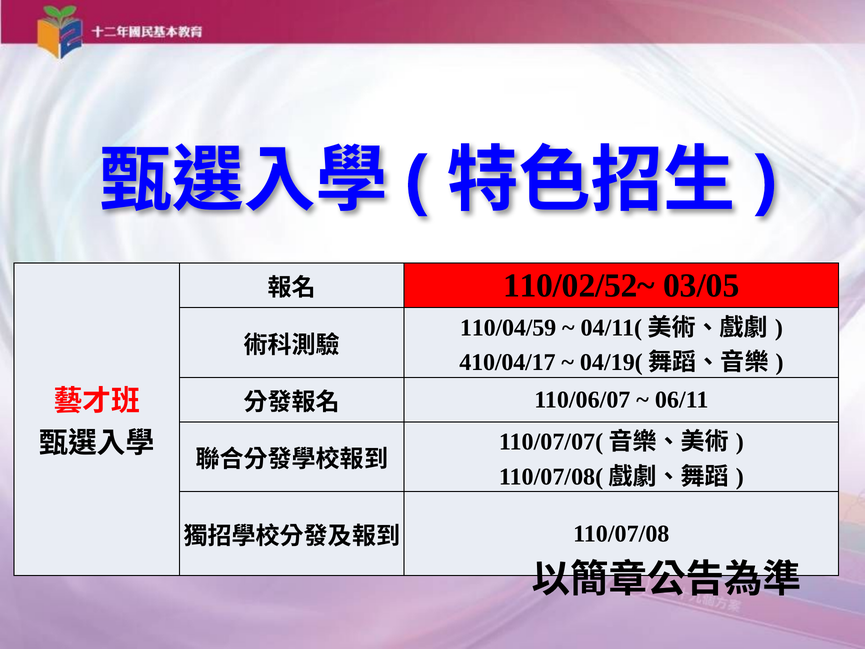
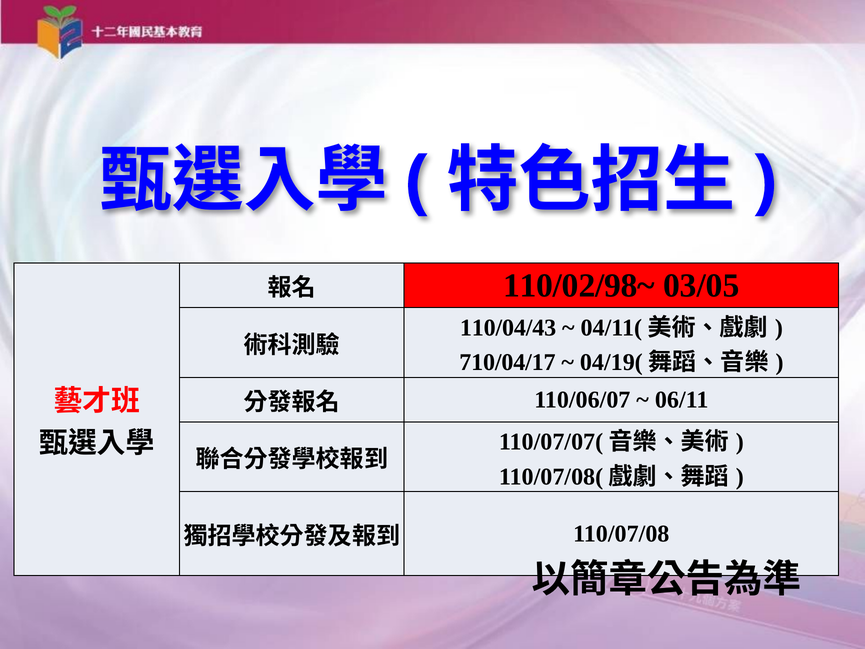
110/02/52~: 110/02/52~ -> 110/02/98~
110/04/59: 110/04/59 -> 110/04/43
410/04/17: 410/04/17 -> 710/04/17
